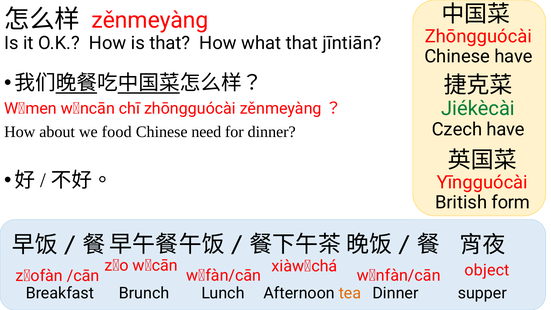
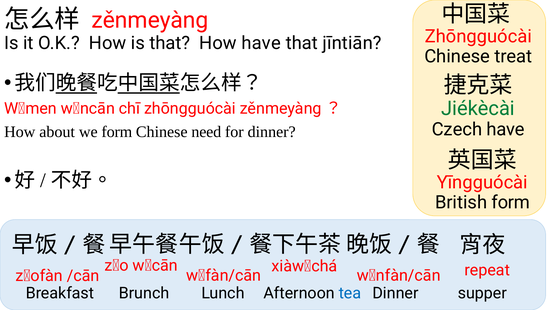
How what: what -> have
Chinese have: have -> treat
we food: food -> form
object: object -> repeat
tea colour: orange -> blue
